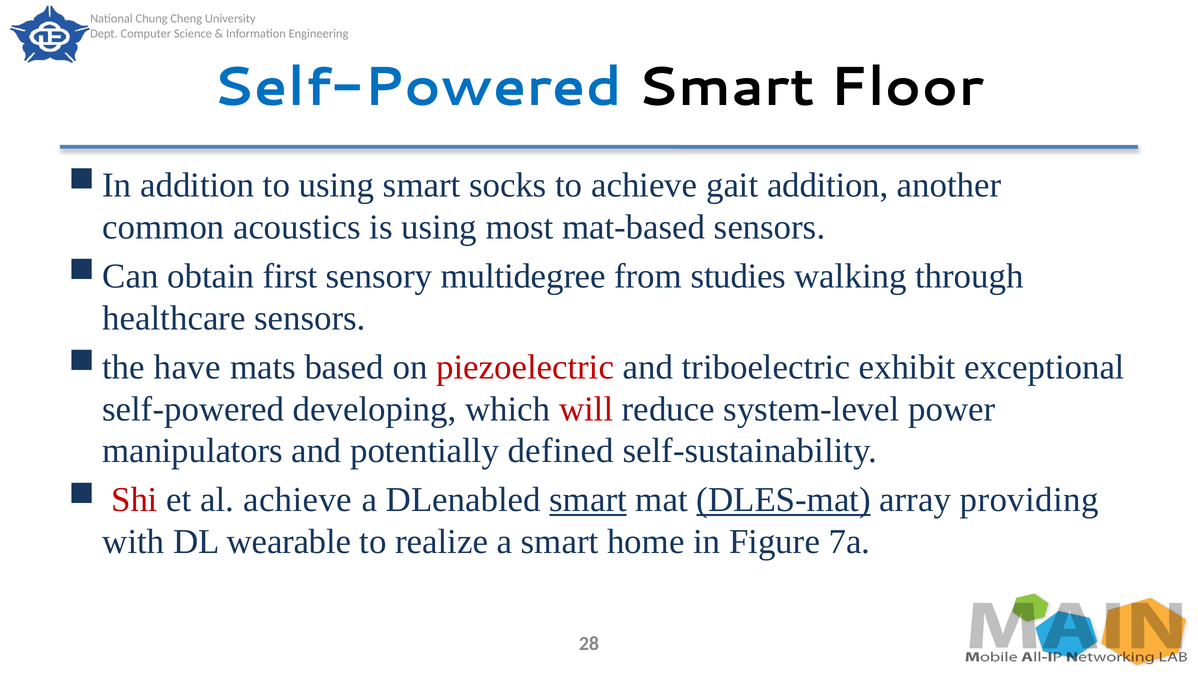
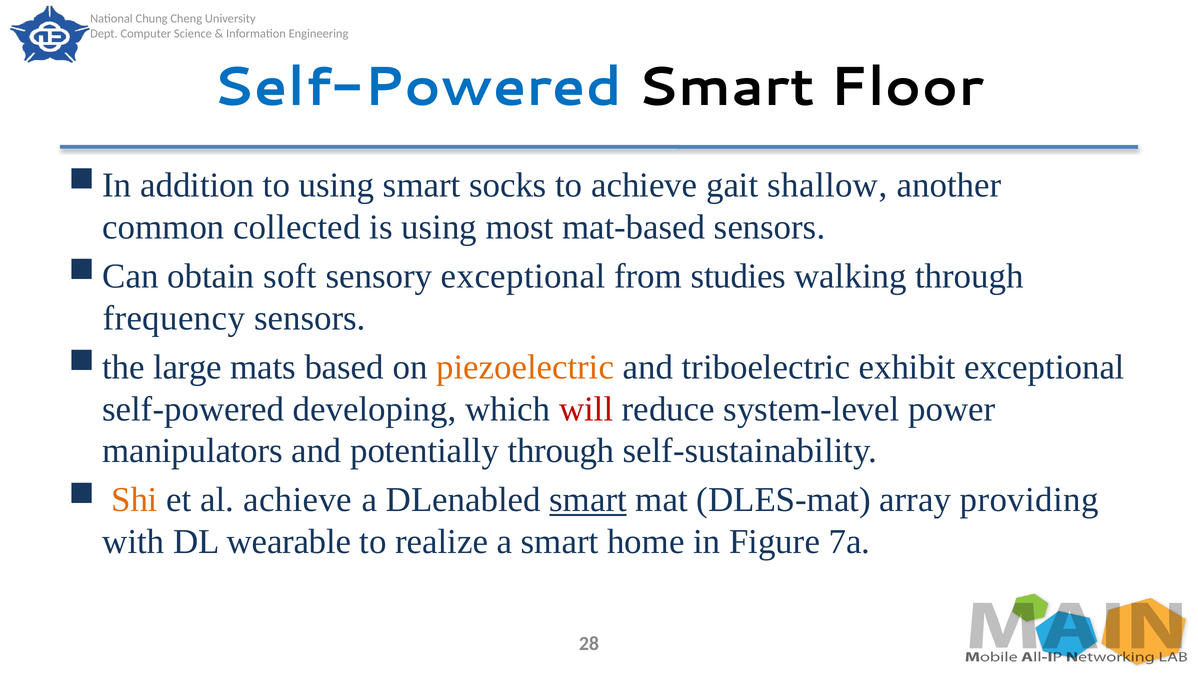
gait addition: addition -> shallow
acoustics: acoustics -> collected
first: first -> soft
sensory multidegree: multidegree -> exceptional
healthcare: healthcare -> frequency
have: have -> large
piezoelectric colour: red -> orange
potentially defined: defined -> through
Shi colour: red -> orange
DLES-mat underline: present -> none
